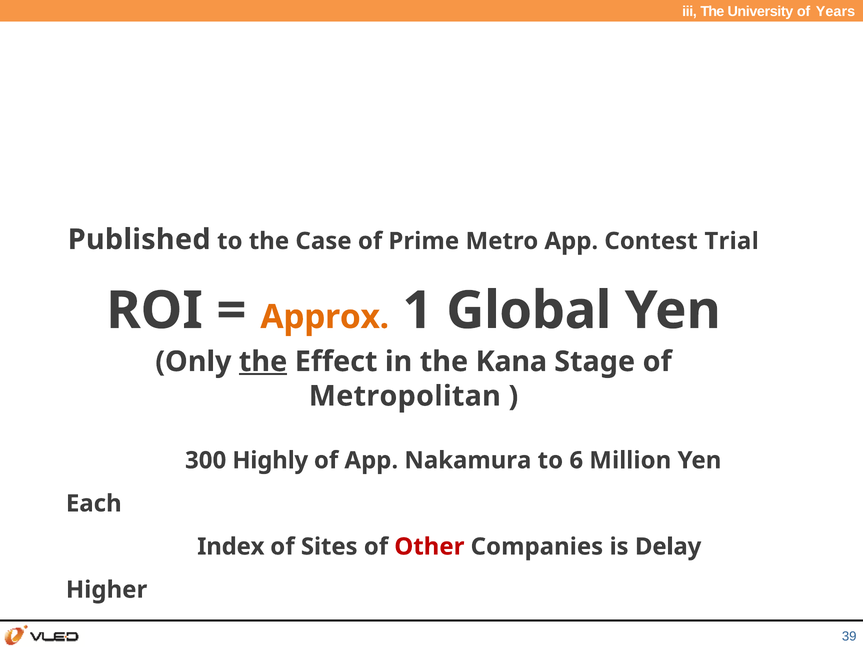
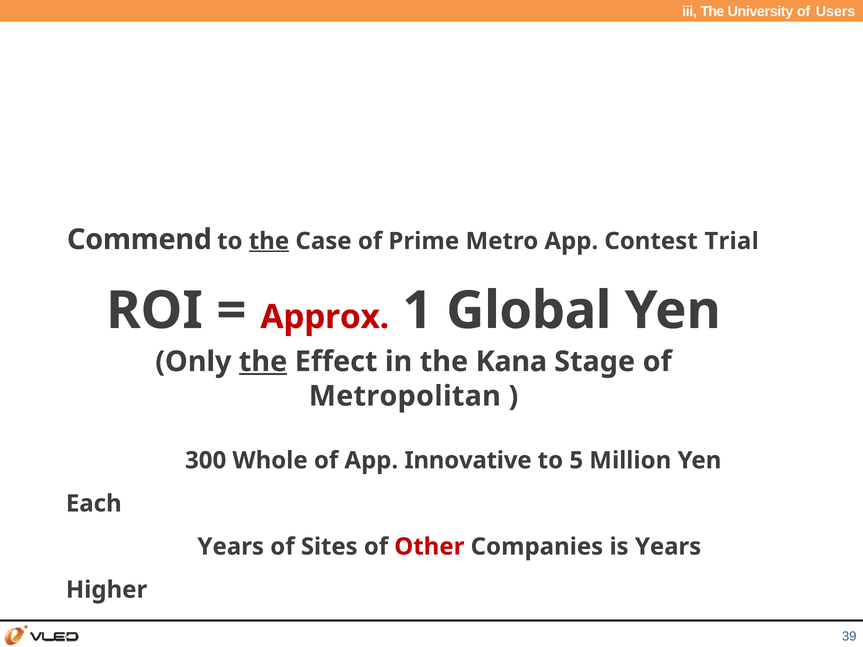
Years: Years -> Users
Published: Published -> Commend
the at (269, 241) underline: none -> present
Approx colour: orange -> red
Highly: Highly -> Whole
Nakamura: Nakamura -> Innovative
6: 6 -> 5
Index at (231, 547): Index -> Years
is Delay: Delay -> Years
